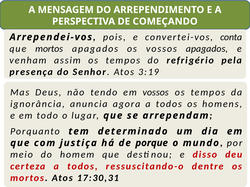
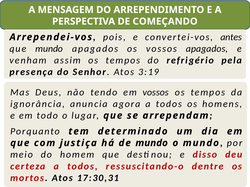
conta: conta -> antes
que mortos: mortos -> mundo
de porque: porque -> mundo
